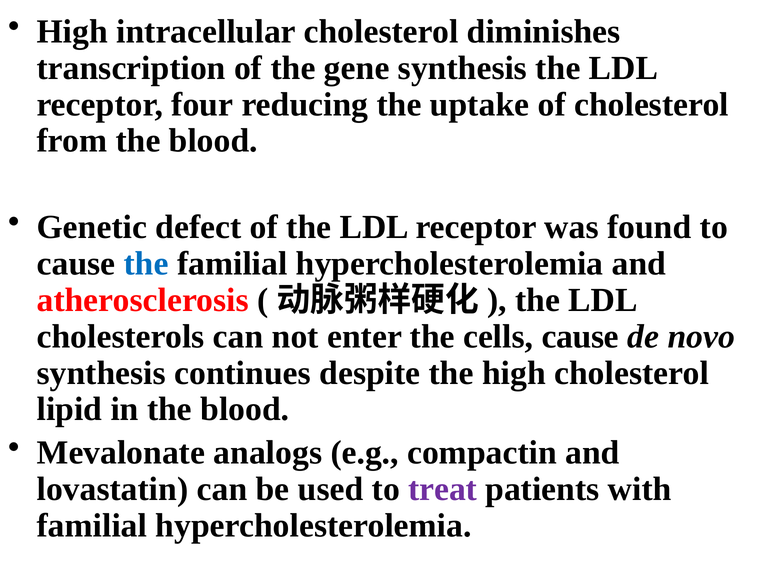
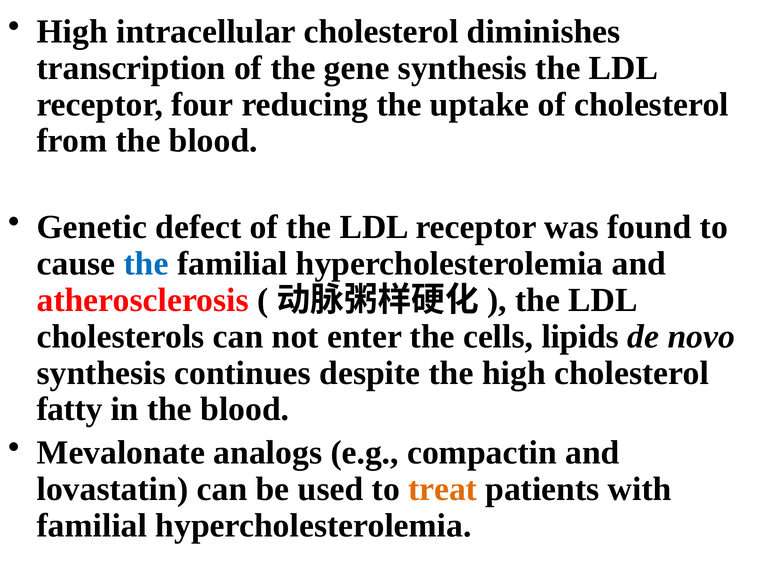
cells cause: cause -> lipids
lipid: lipid -> fatty
treat colour: purple -> orange
